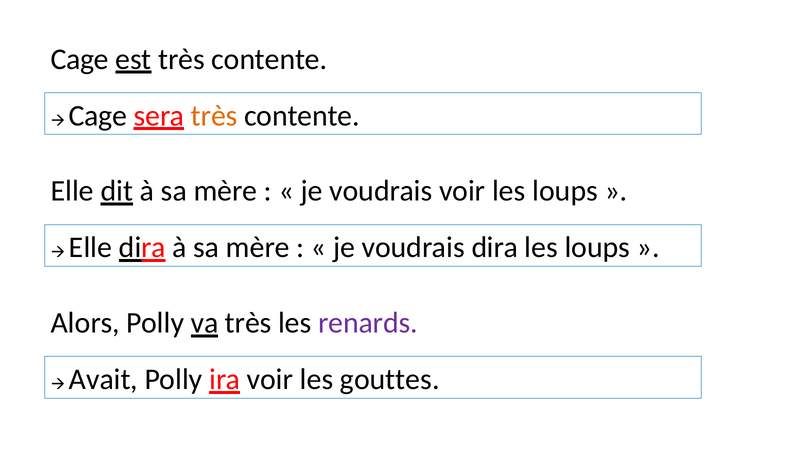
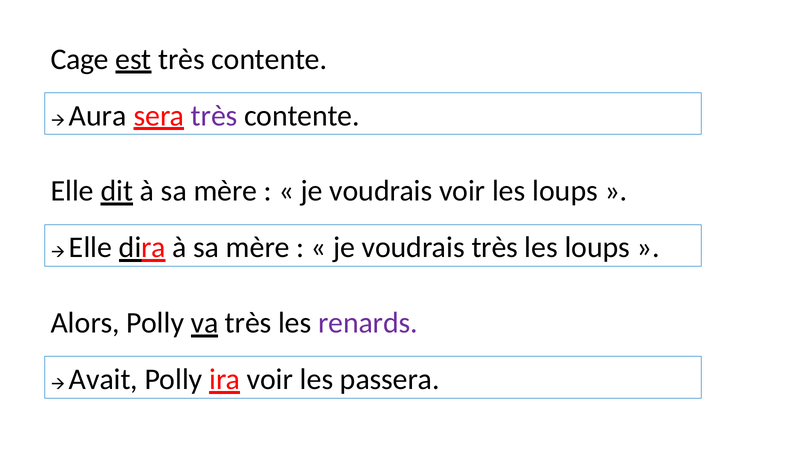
Cage at (98, 115): Cage -> Aura
très at (214, 115) colour: orange -> purple
voudrais dira: dira -> très
gouttes: gouttes -> passera
